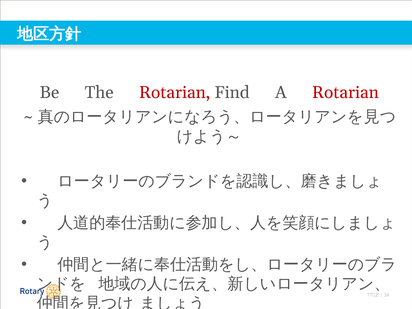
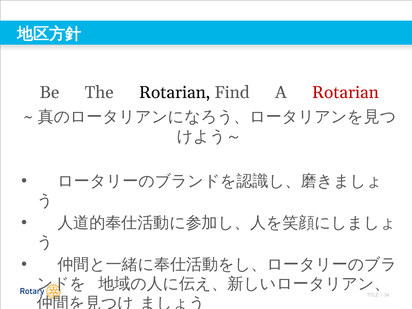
Rotarian at (175, 93) colour: red -> black
